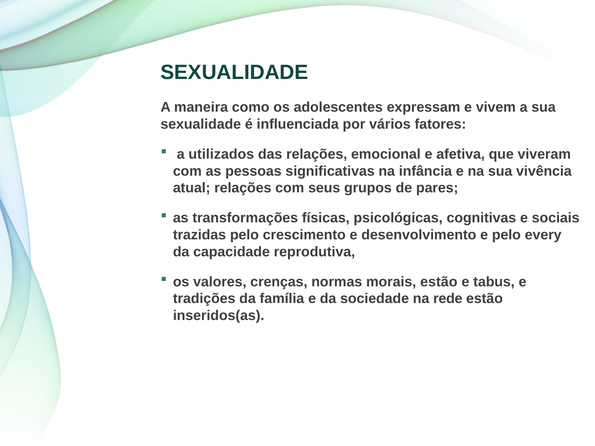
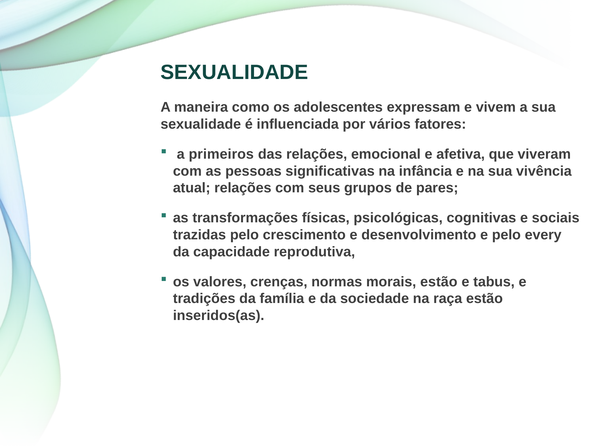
utilizados: utilizados -> primeiros
rede: rede -> raça
